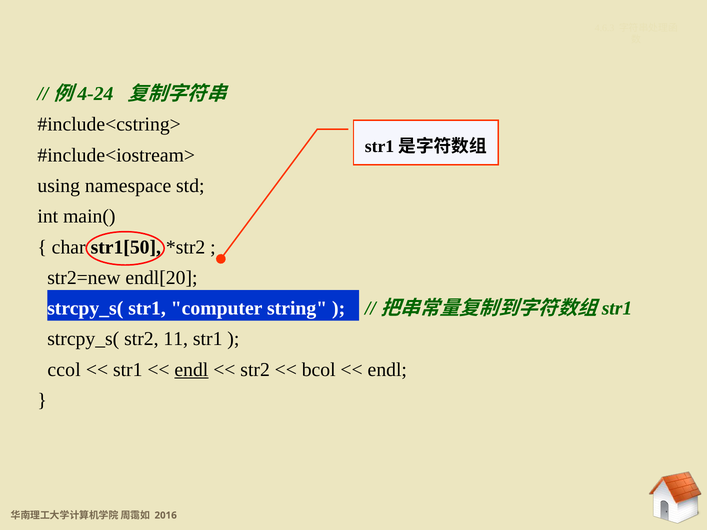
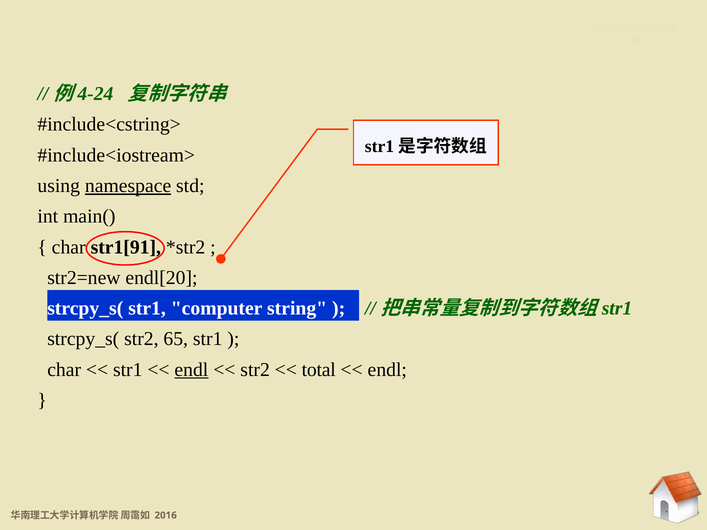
namespace underline: none -> present
str1[50: str1[50 -> str1[91
11: 11 -> 65
ccol at (64, 370): ccol -> char
bcol: bcol -> total
